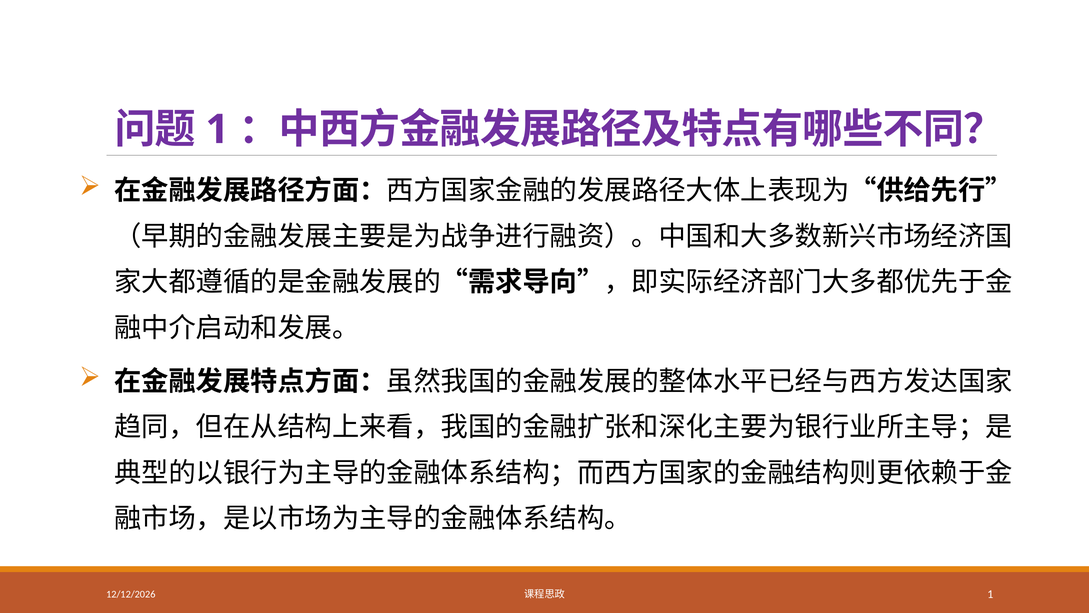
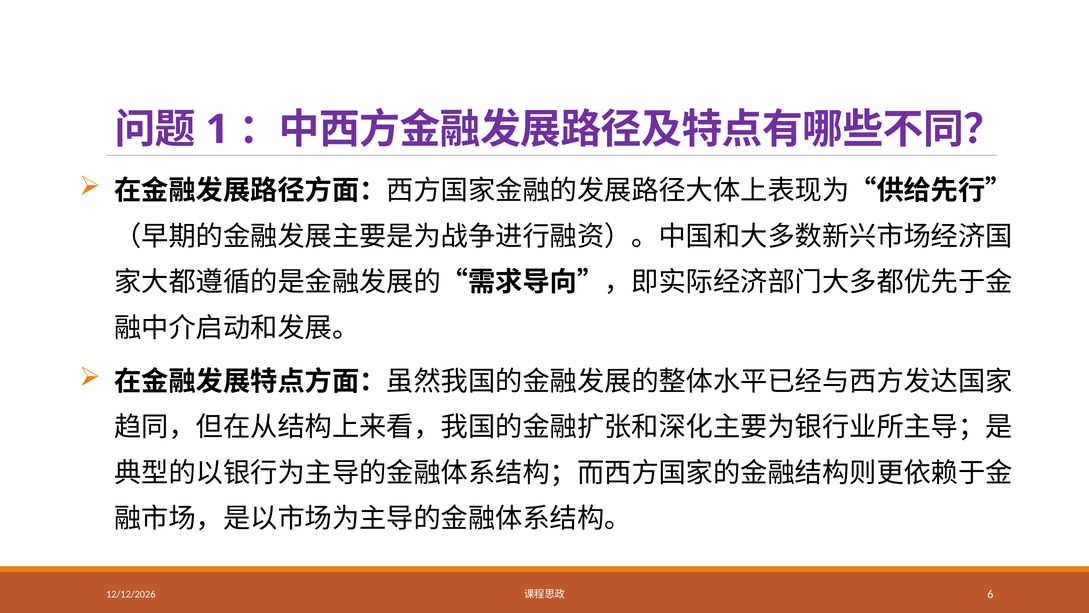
1 at (990, 594): 1 -> 6
